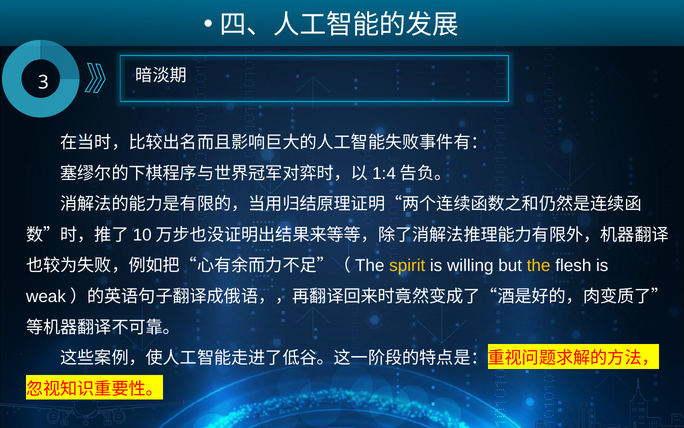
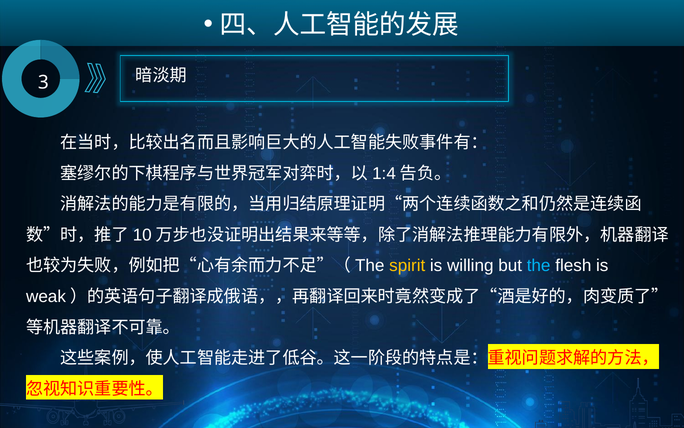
the colour: yellow -> light blue
